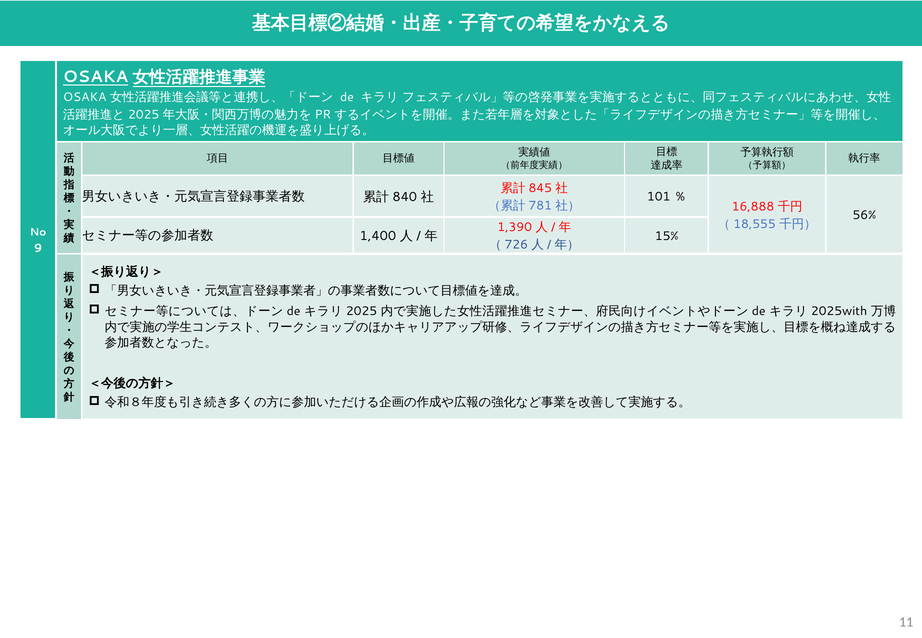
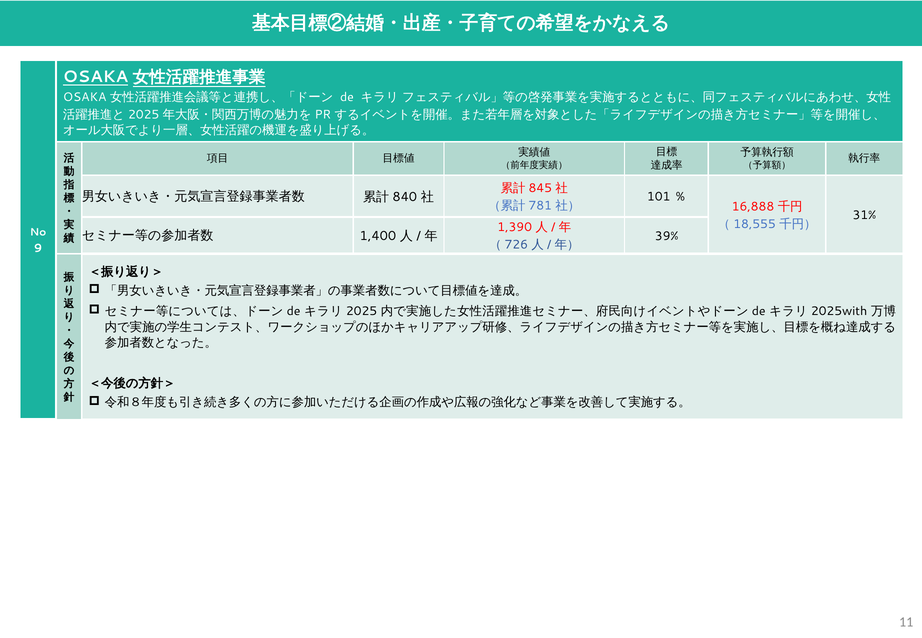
56%: 56% -> 31%
15%: 15% -> 39%
